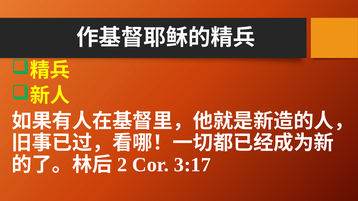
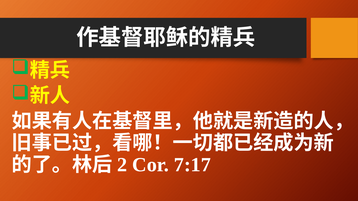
3:17: 3:17 -> 7:17
